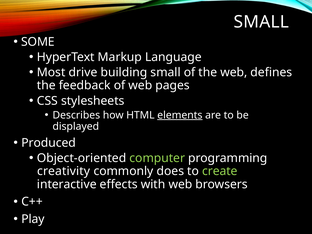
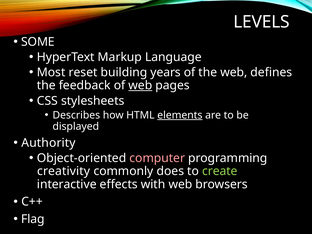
SMALL at (261, 22): SMALL -> LEVELS
drive: drive -> reset
building small: small -> years
web at (140, 85) underline: none -> present
Produced: Produced -> Authority
computer colour: light green -> pink
Play: Play -> Flag
